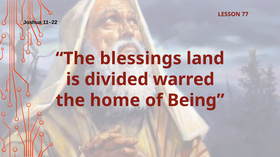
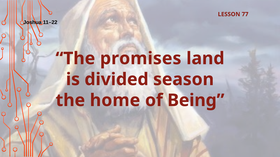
blessings: blessings -> promises
warred: warred -> season
